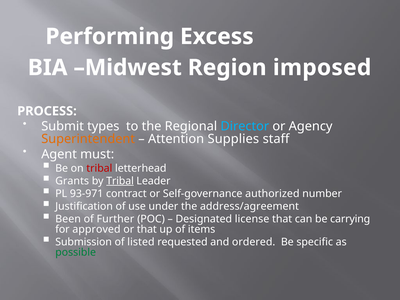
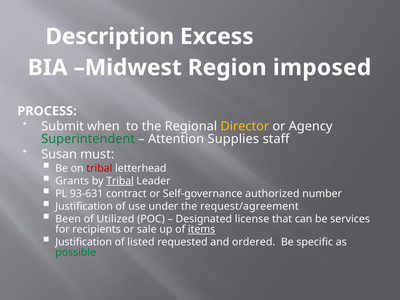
Performing: Performing -> Description
types: types -> when
Director colour: light blue -> yellow
Superintendent colour: orange -> green
Agent: Agent -> Susan
93-971: 93-971 -> 93-631
address/agreement: address/agreement -> request/agreement
Further: Further -> Utilized
carrying: carrying -> services
approved: approved -> recipients
or that: that -> sale
items underline: none -> present
Submission at (84, 242): Submission -> Justification
